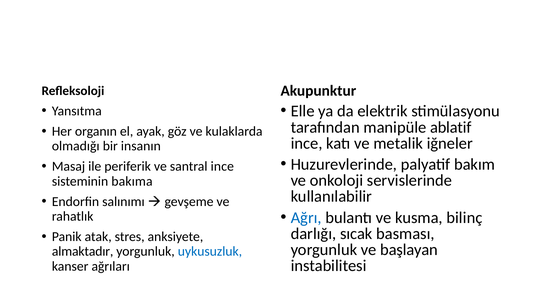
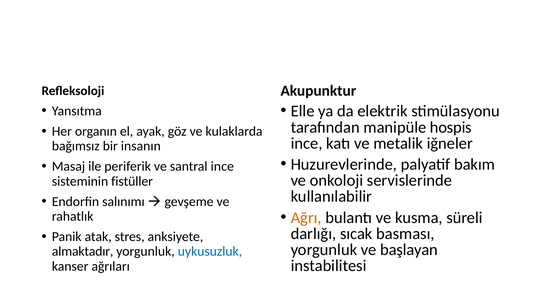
ablatif: ablatif -> hospis
olmadığı: olmadığı -> bağımsız
bakıma: bakıma -> fistüller
Ağrı colour: blue -> orange
bilinç: bilinç -> süreli
